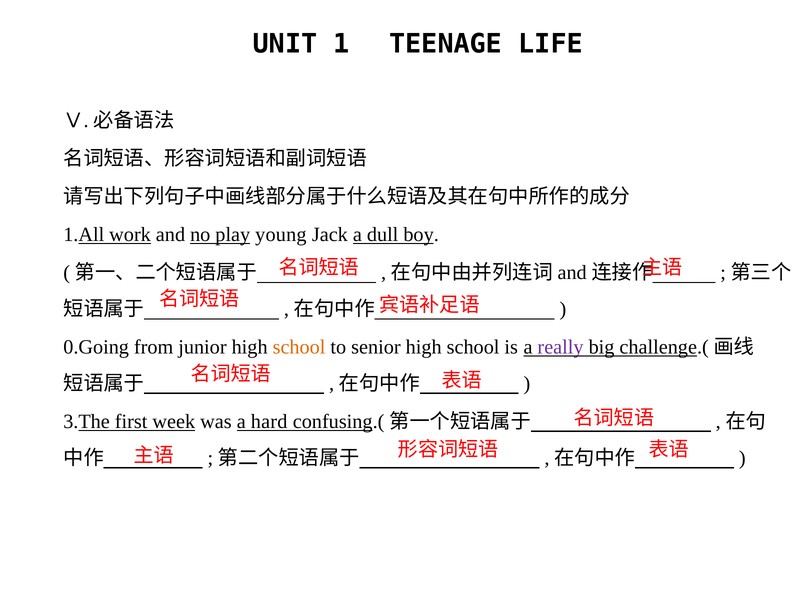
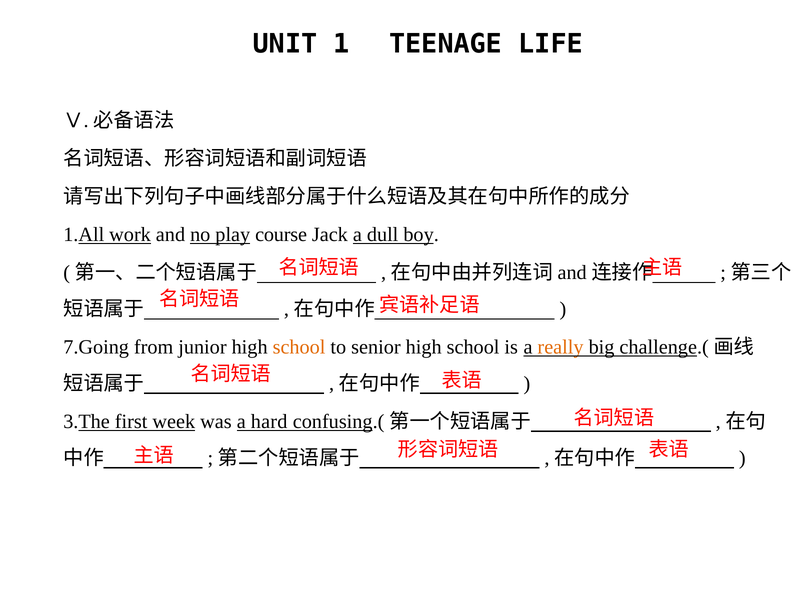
young: young -> course
0.Going: 0.Going -> 7.Going
really colour: purple -> orange
